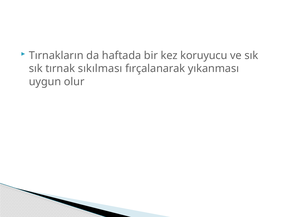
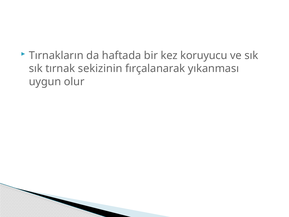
sıkılması: sıkılması -> sekizinin
